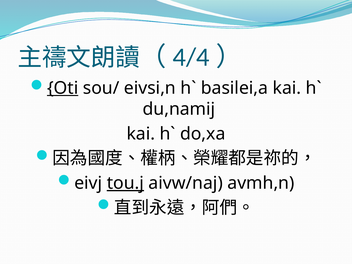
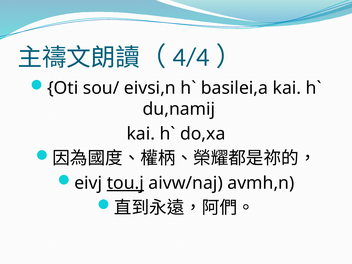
Oti underline: present -> none
